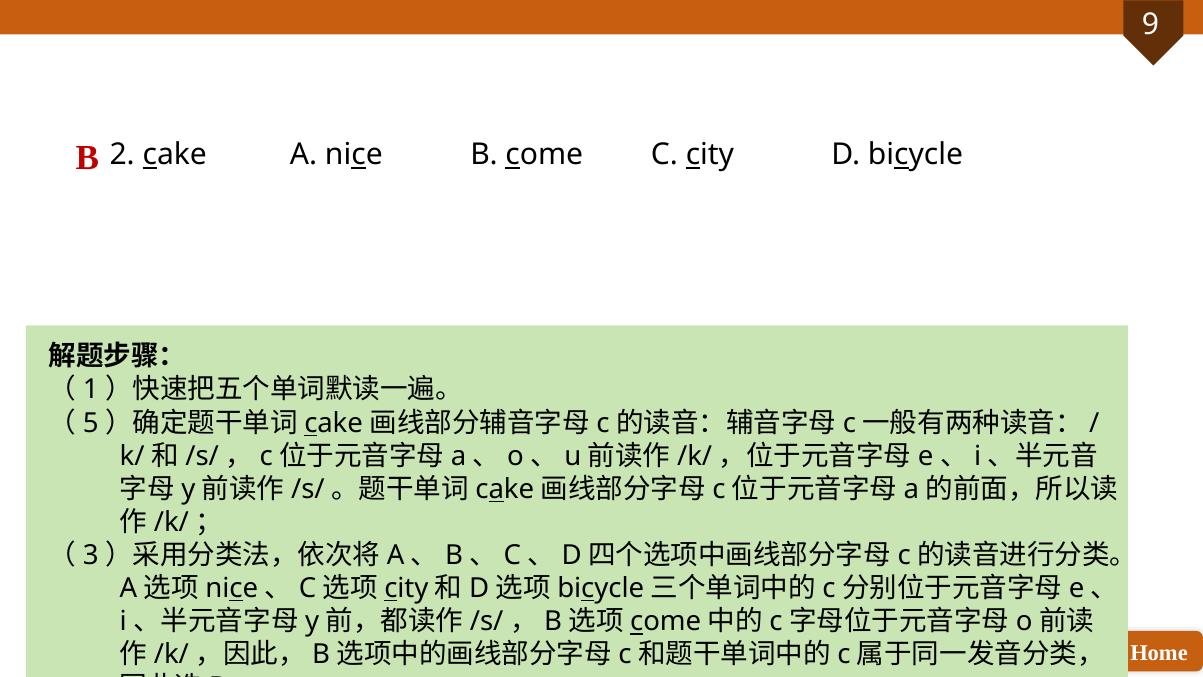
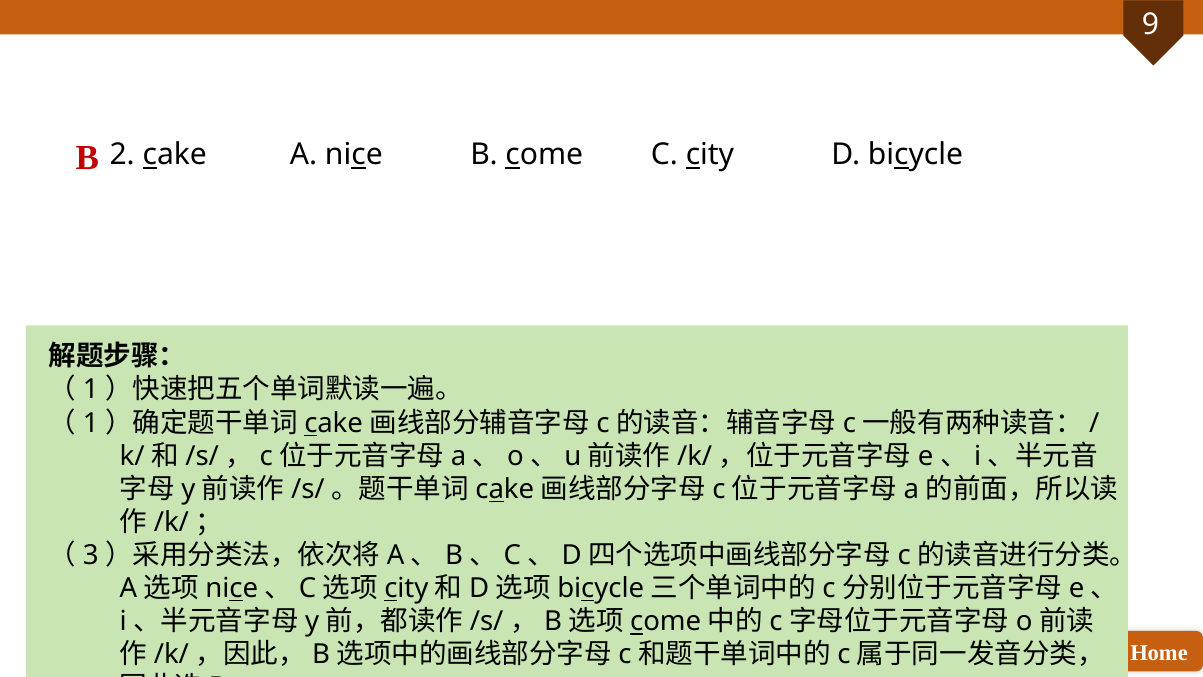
5 at (91, 423): 5 -> 1
